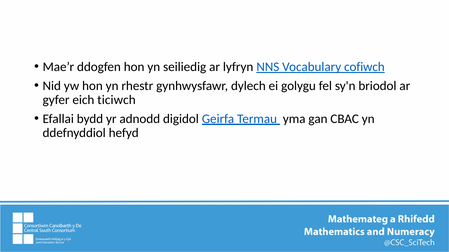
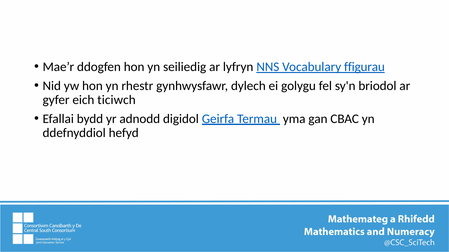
cofiwch: cofiwch -> ffigurau
